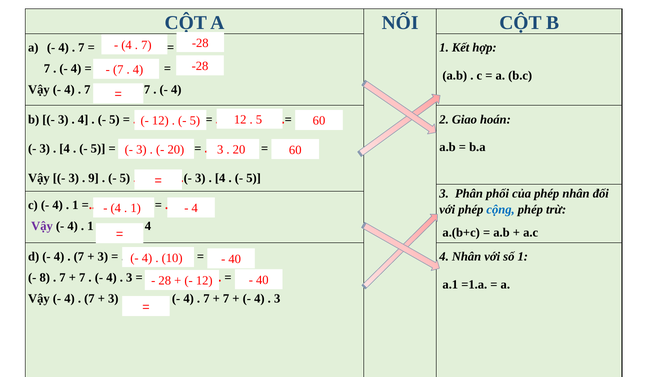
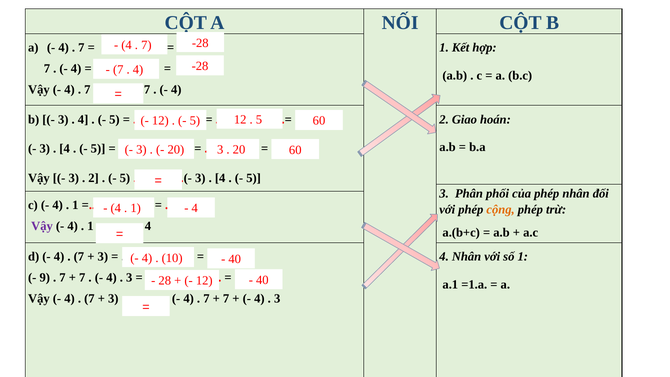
9 at (94, 178): 9 -> 2
cộng colour: blue -> orange
8: 8 -> 9
